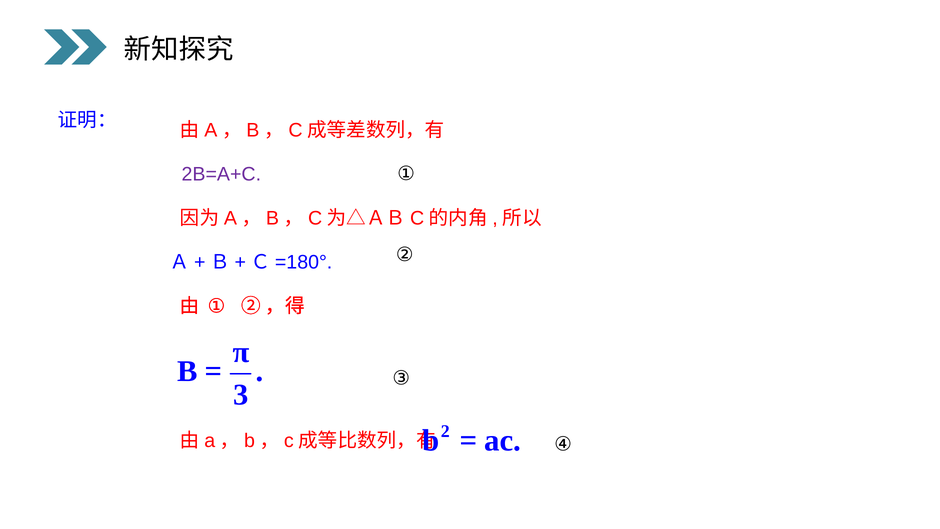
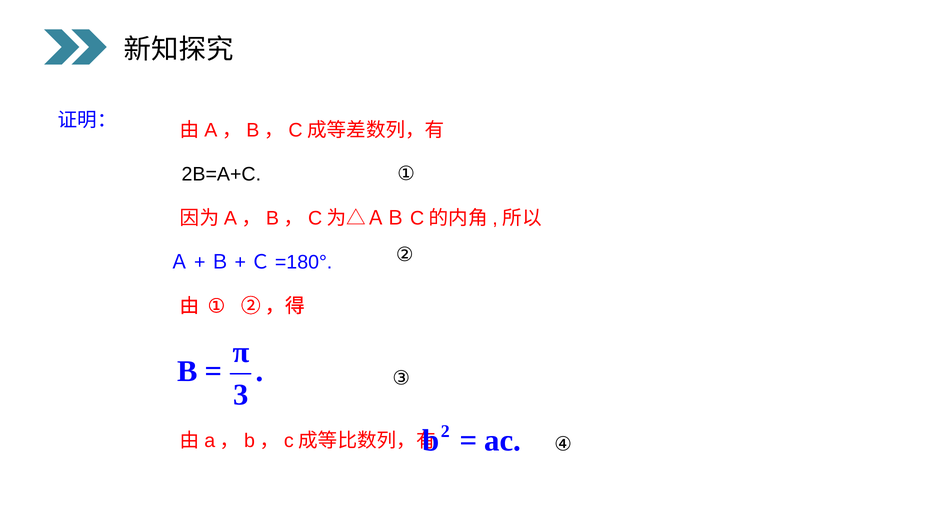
2B=A+C colour: purple -> black
